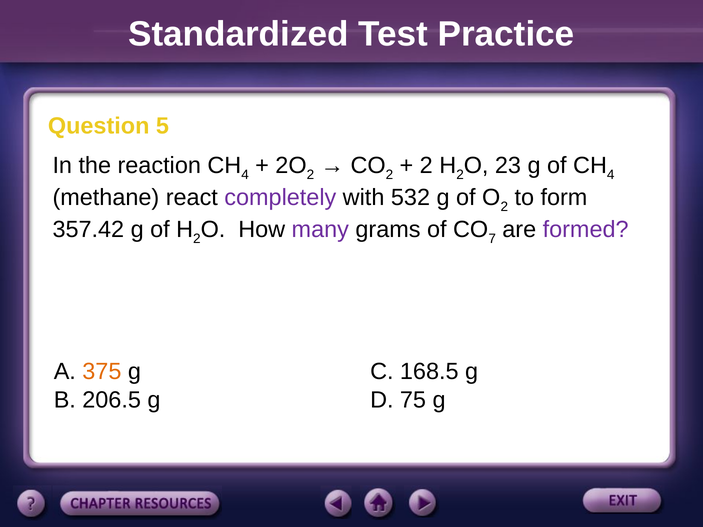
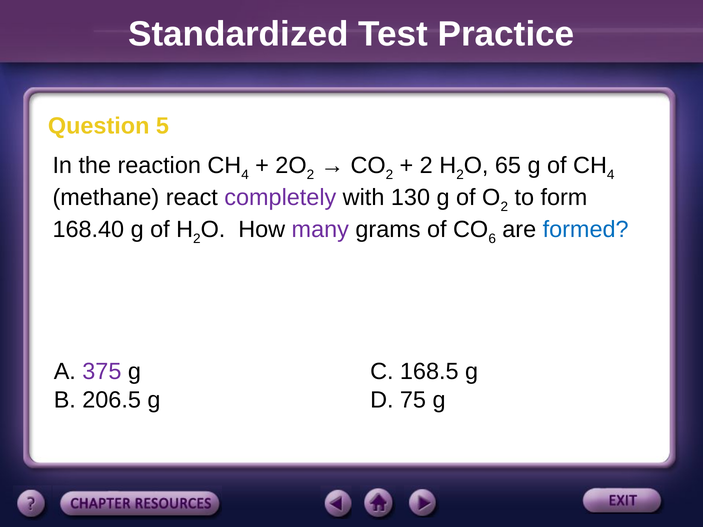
23: 23 -> 65
532: 532 -> 130
357.42: 357.42 -> 168.40
7: 7 -> 6
formed colour: purple -> blue
375 colour: orange -> purple
